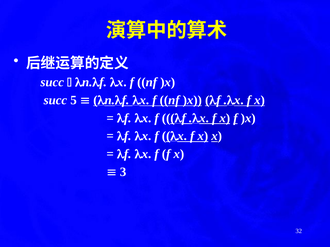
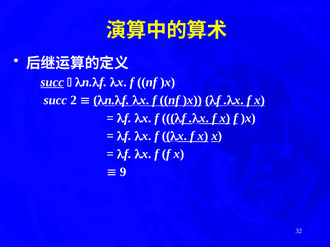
succ at (52, 82) underline: none -> present
5: 5 -> 2
3: 3 -> 9
